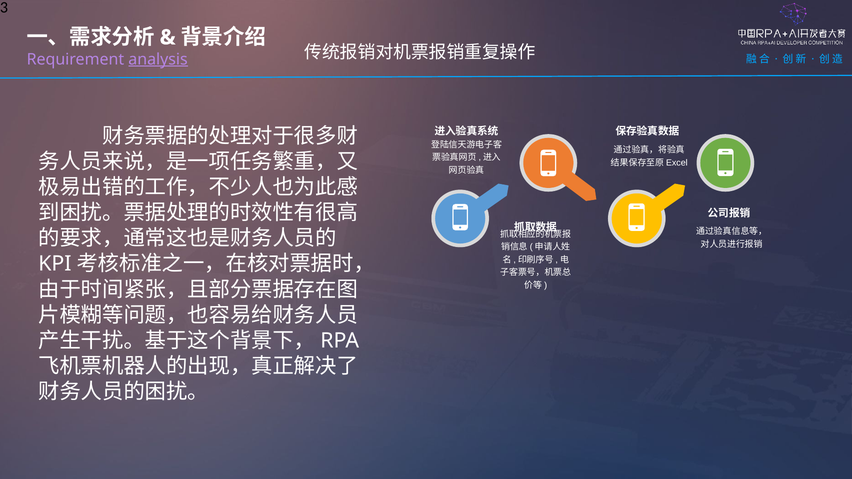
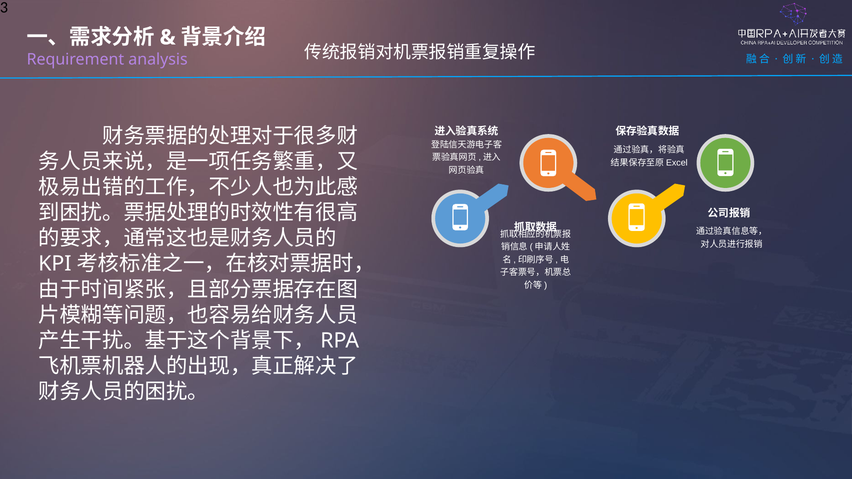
analysis underline: present -> none
